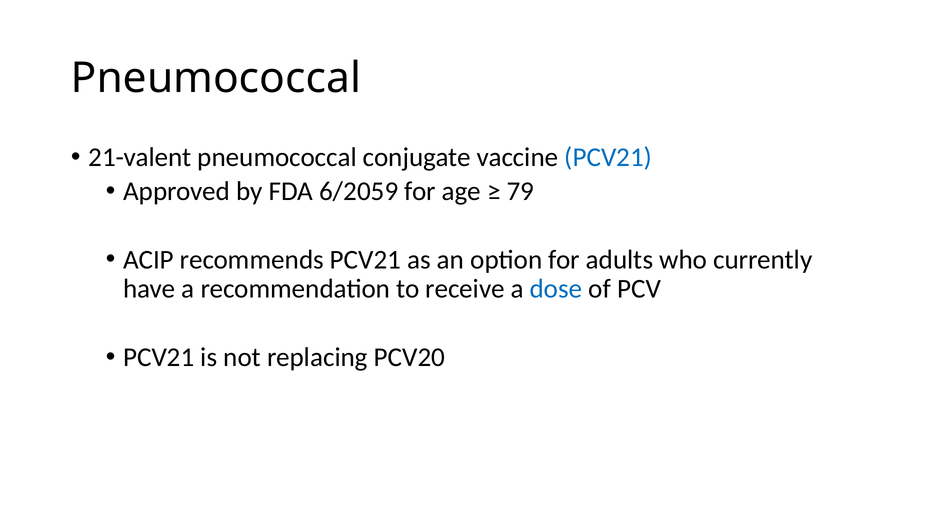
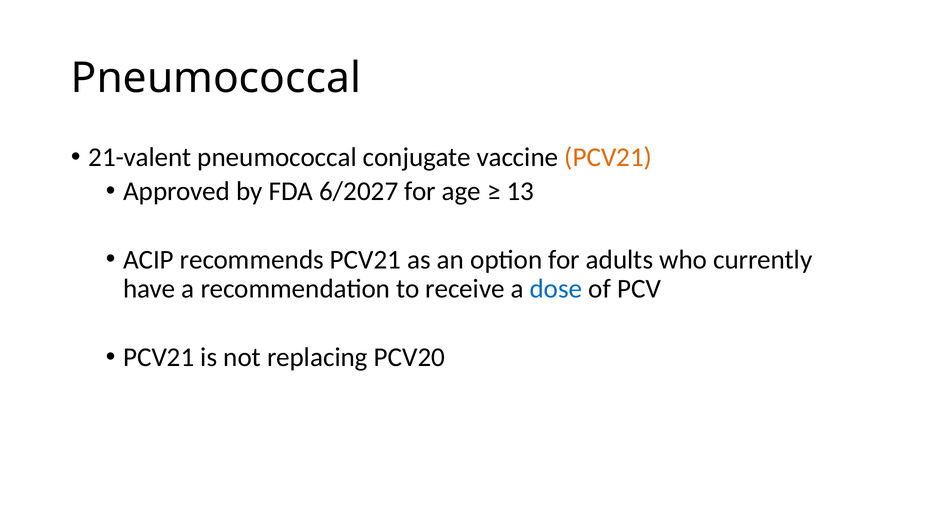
PCV21 at (608, 157) colour: blue -> orange
6/2059: 6/2059 -> 6/2027
79: 79 -> 13
